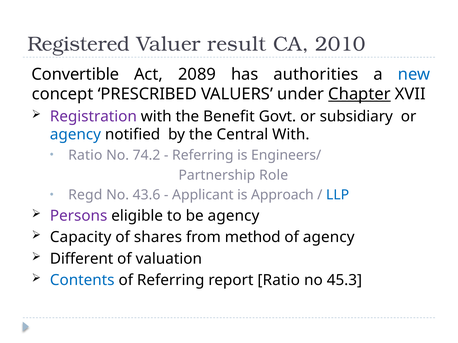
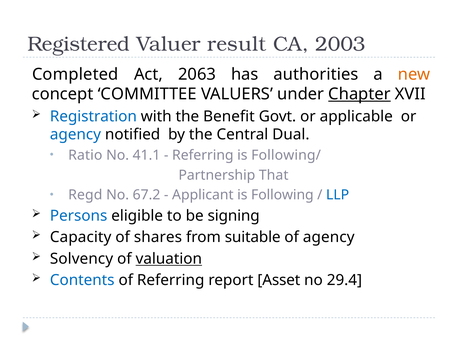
2010: 2010 -> 2003
Convertible: Convertible -> Completed
2089: 2089 -> 2063
new colour: blue -> orange
PRESCRIBED: PRESCRIBED -> COMMITTEE
Registration colour: purple -> blue
subsidiary: subsidiary -> applicable
Central With: With -> Dual
74.2: 74.2 -> 41.1
Engineers/: Engineers/ -> Following/
Role: Role -> That
43.6: 43.6 -> 67.2
Approach: Approach -> Following
Persons colour: purple -> blue
be agency: agency -> signing
method: method -> suitable
Different: Different -> Solvency
valuation underline: none -> present
report Ratio: Ratio -> Asset
45.3: 45.3 -> 29.4
